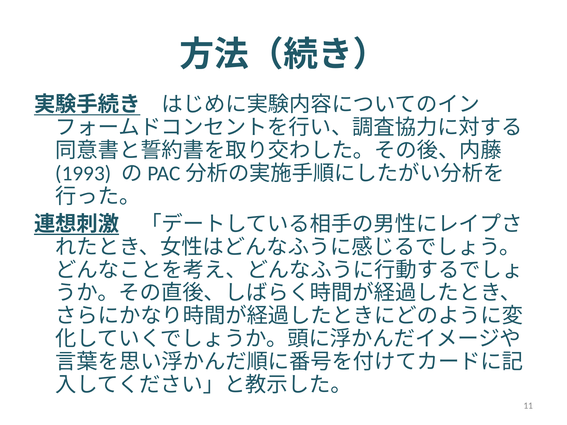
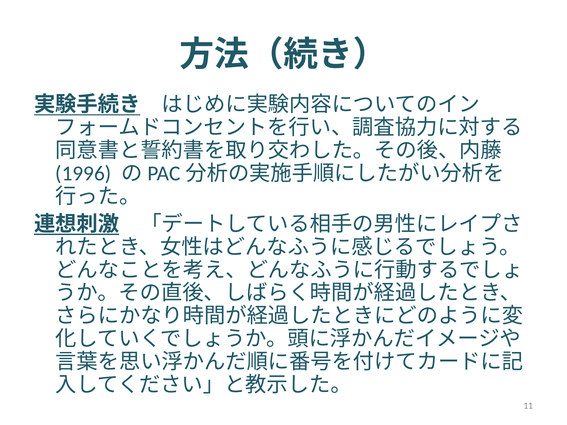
1993: 1993 -> 1996
